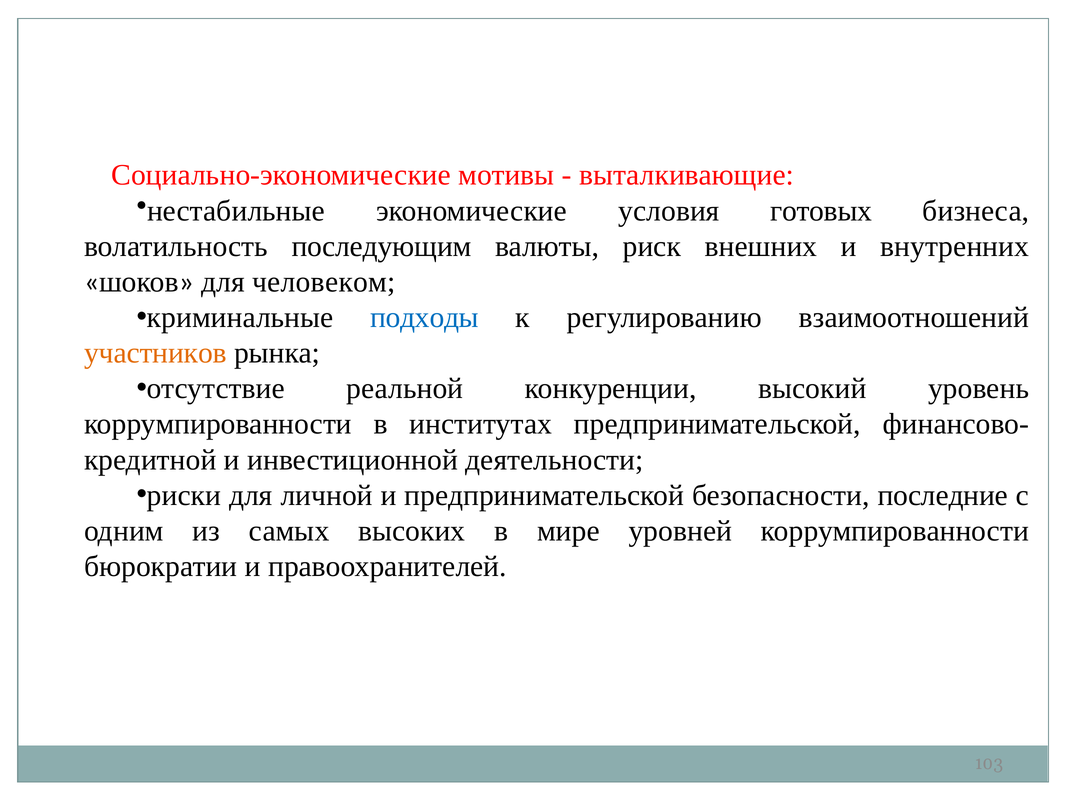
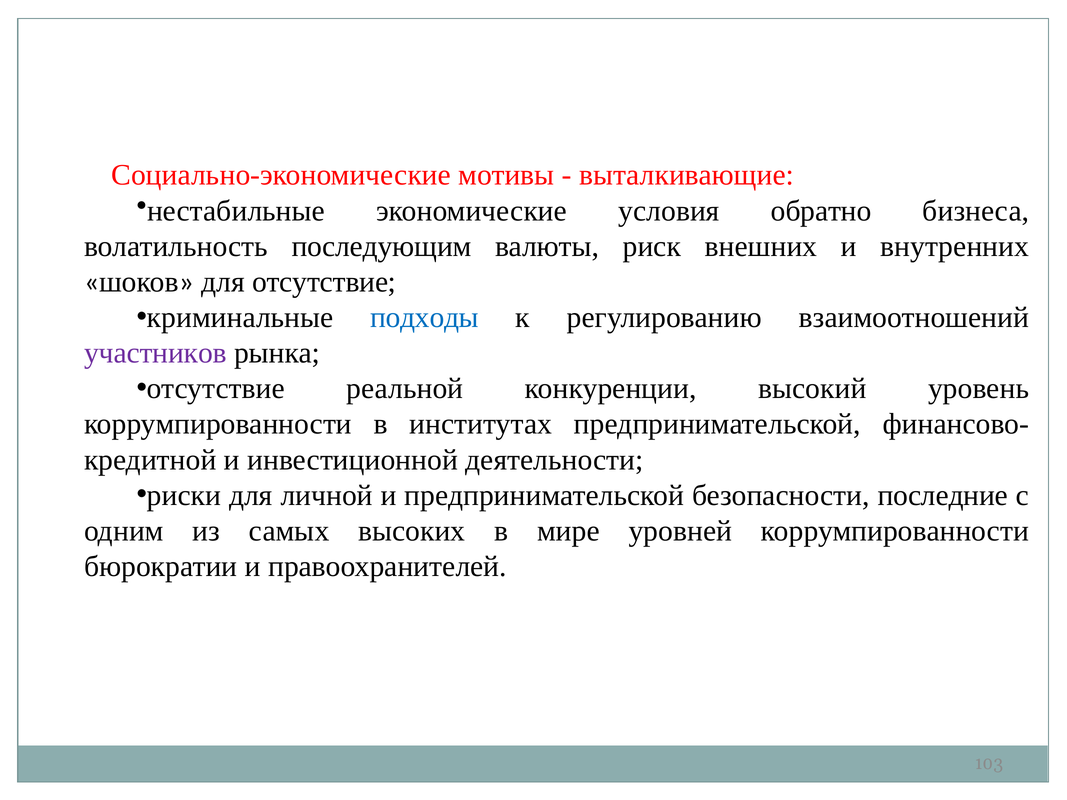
готовых: готовых -> обратно
для человеком: человеком -> отсутствие
участников colour: orange -> purple
